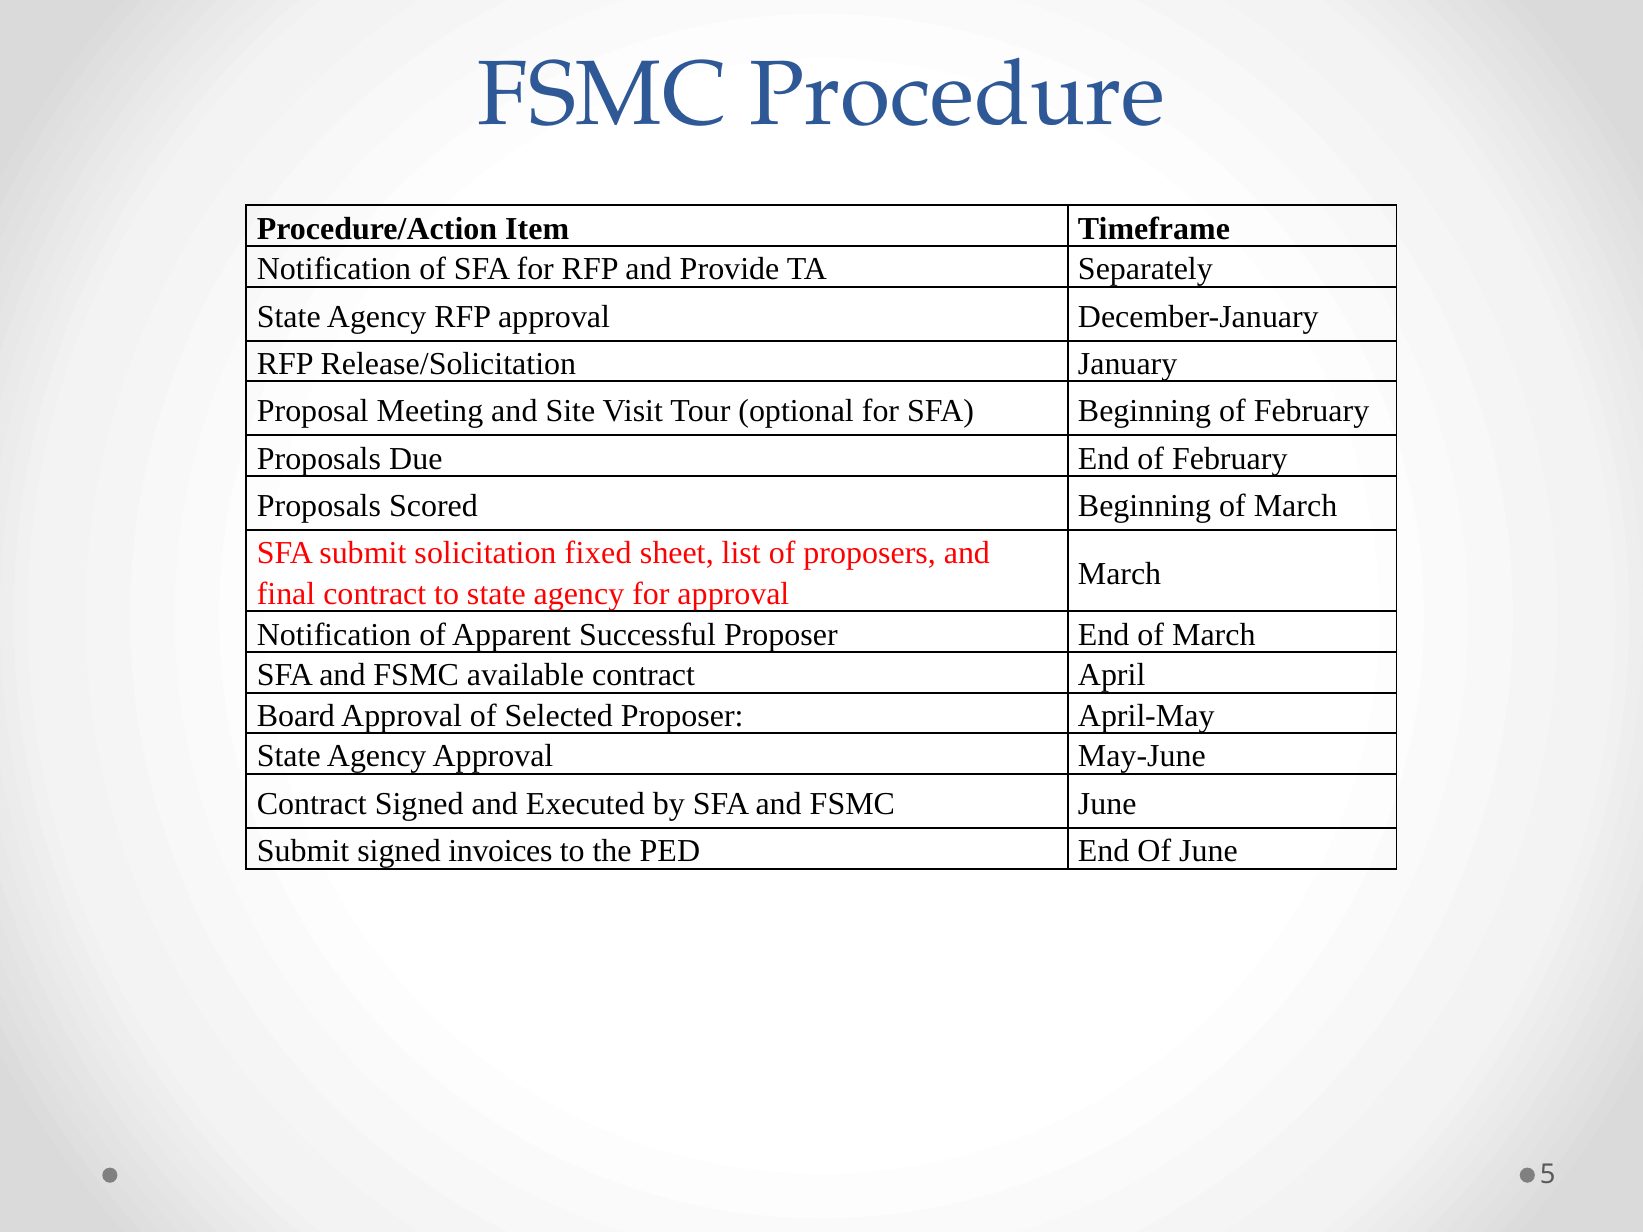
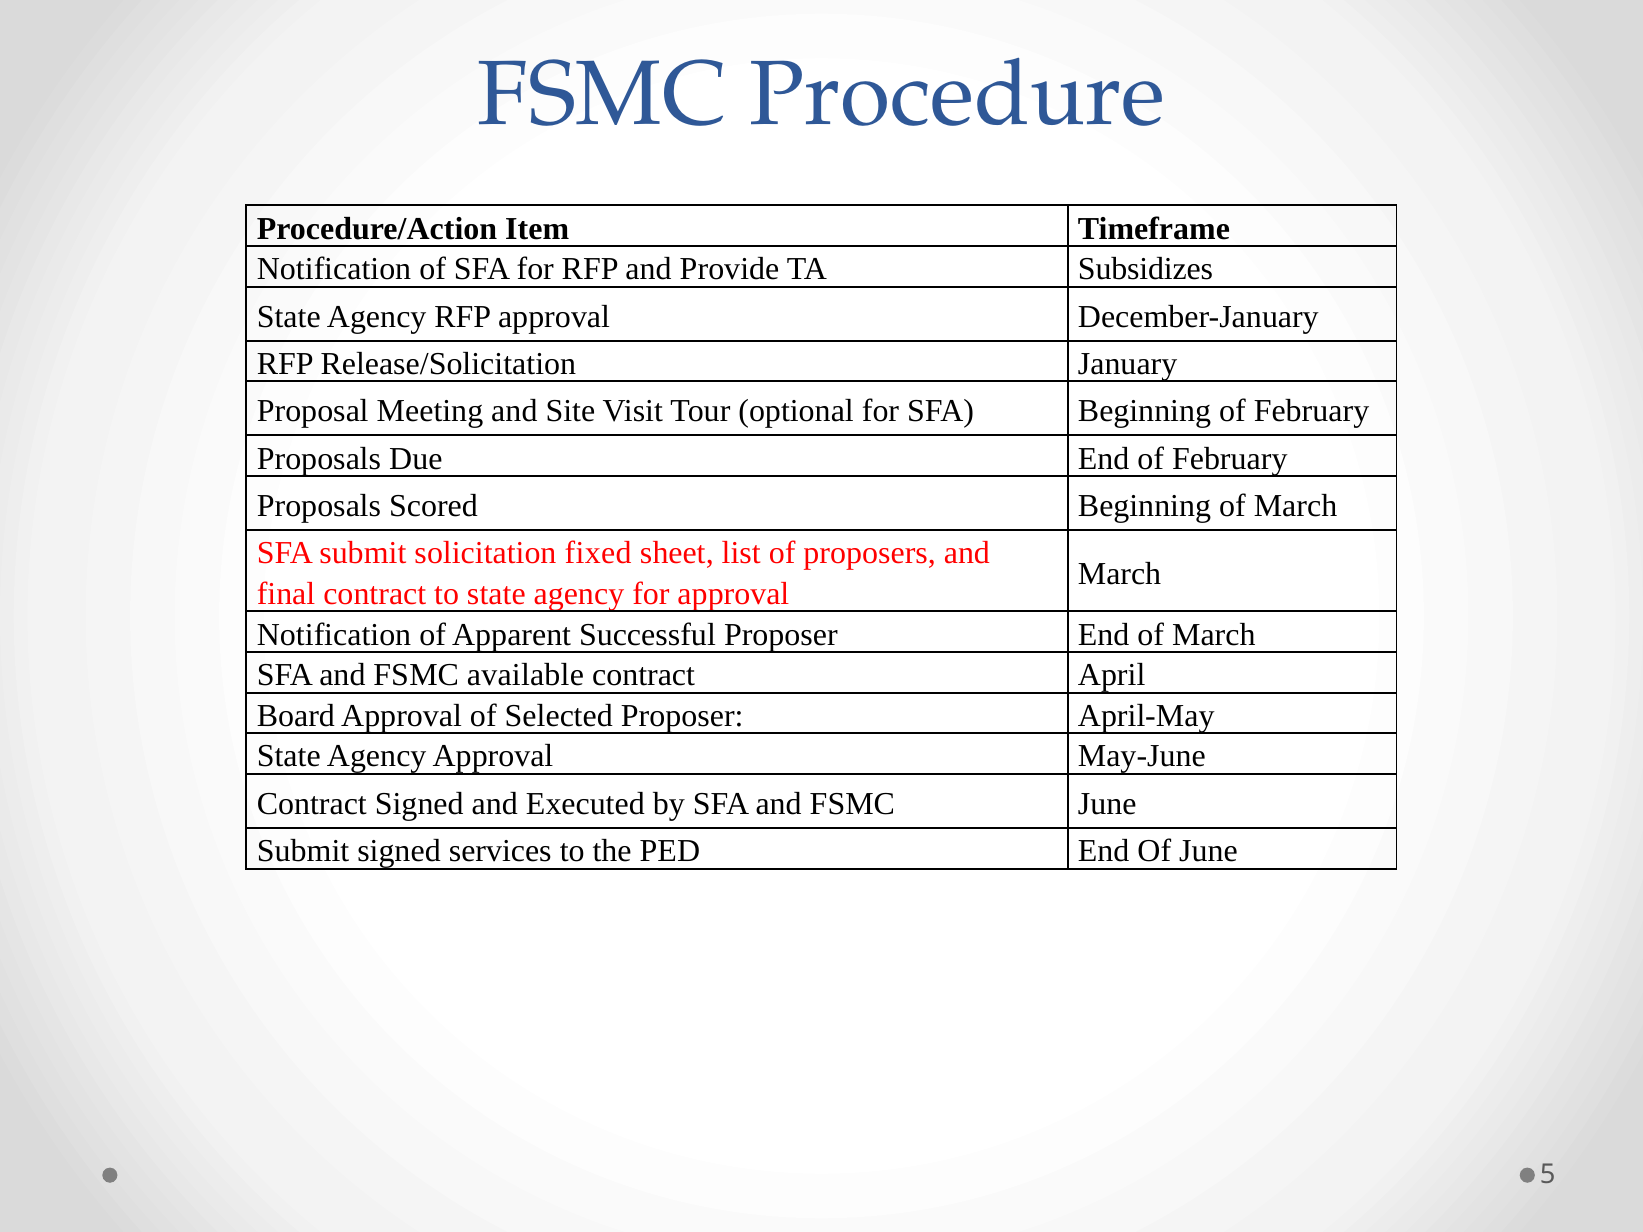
Separately: Separately -> Subsidizes
invoices: invoices -> services
